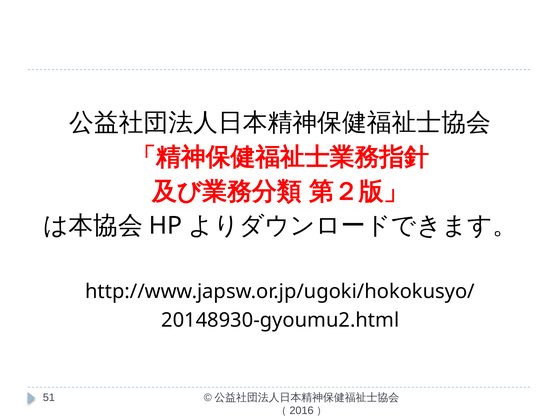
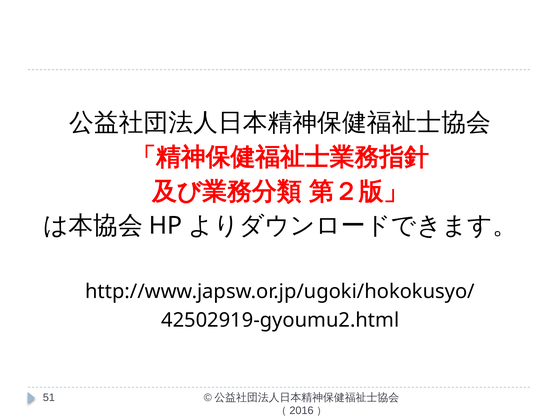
20148930-gyoumu2.html: 20148930-gyoumu2.html -> 42502919-gyoumu2.html
